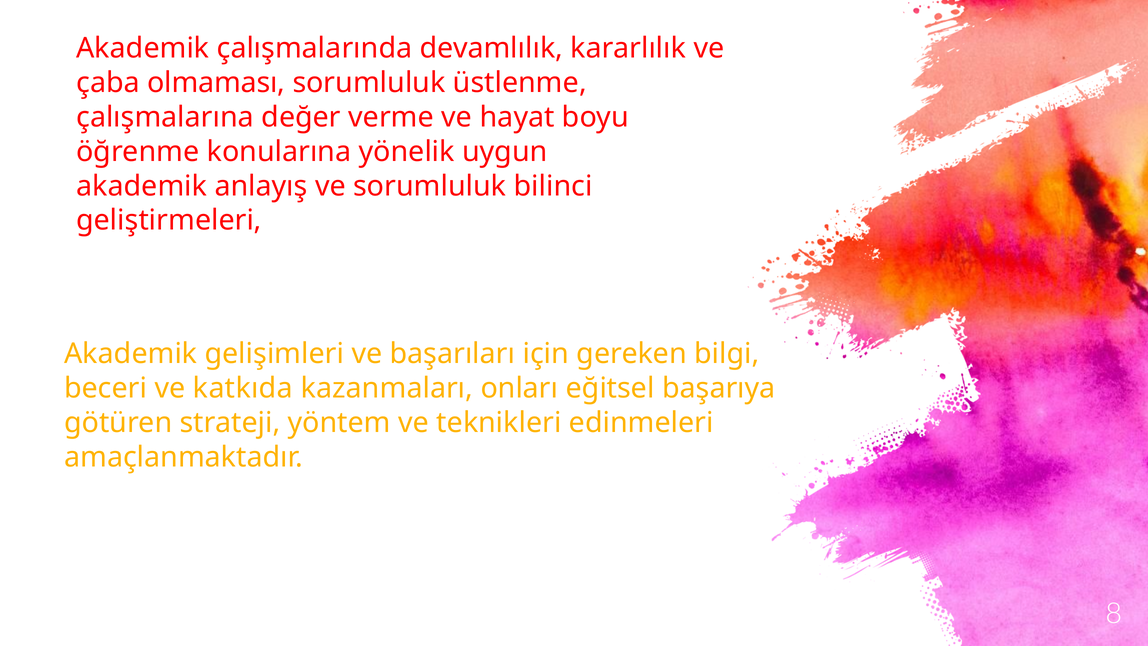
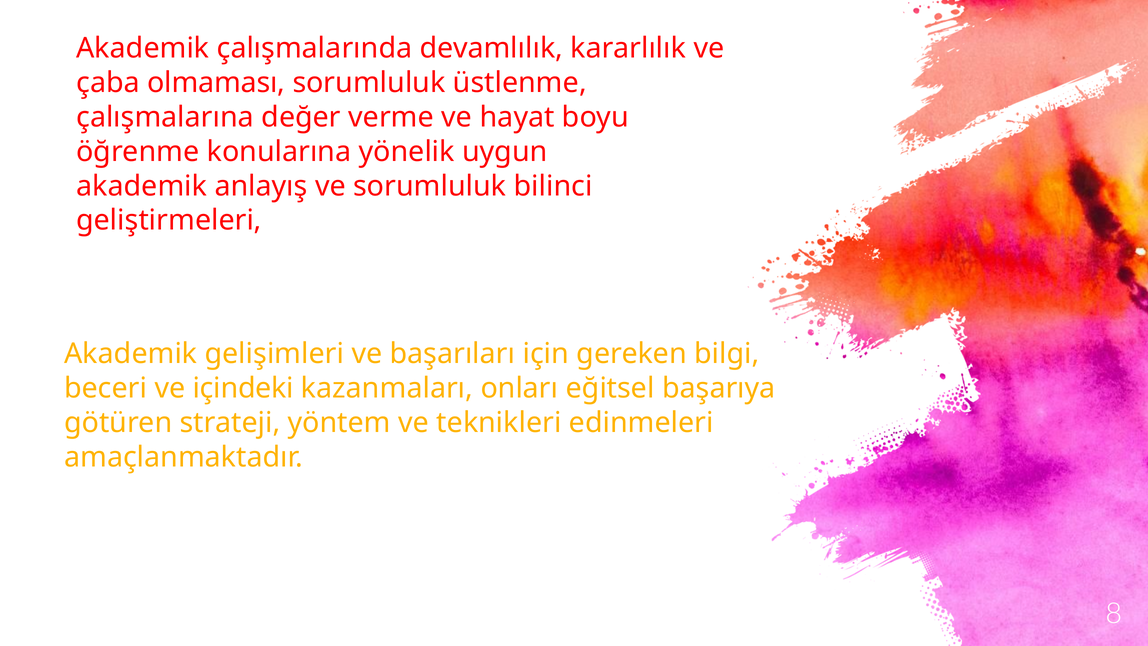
katkıda: katkıda -> içindeki
